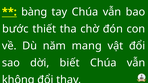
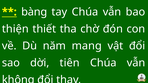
bước: bước -> thiện
biết: biết -> tiên
